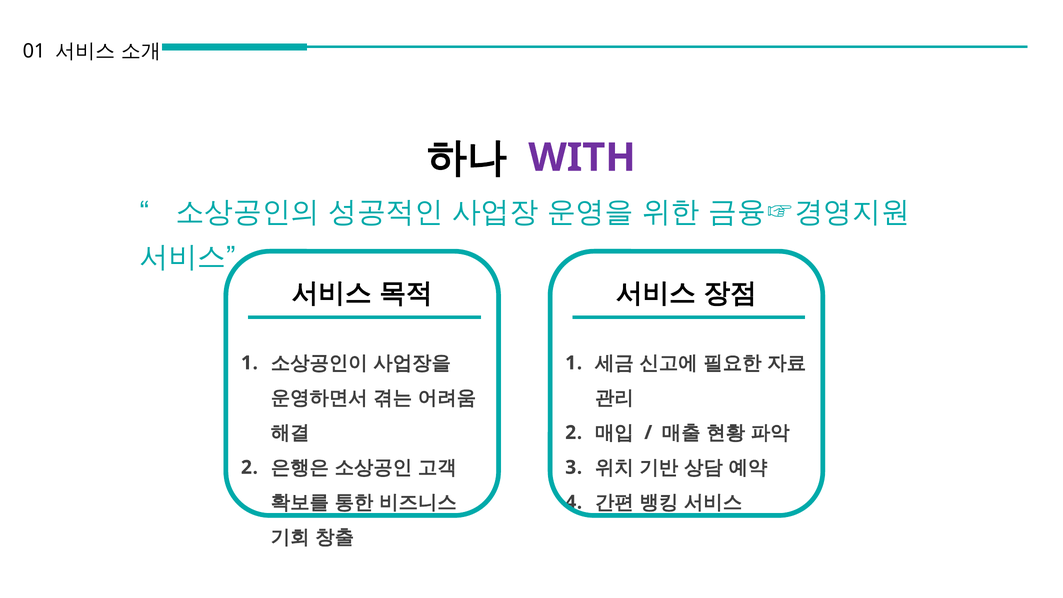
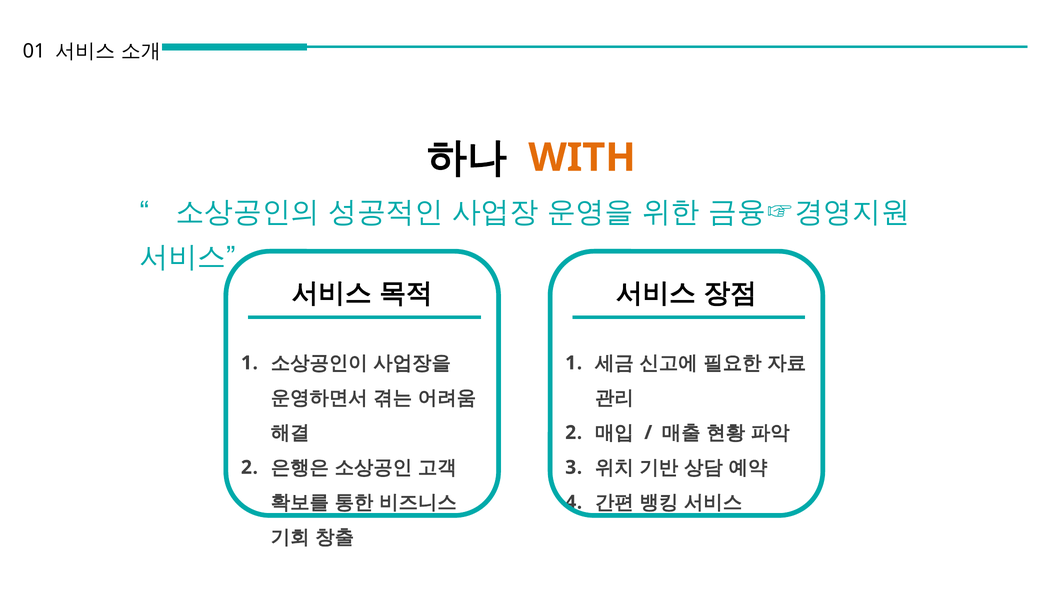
WITH colour: purple -> orange
